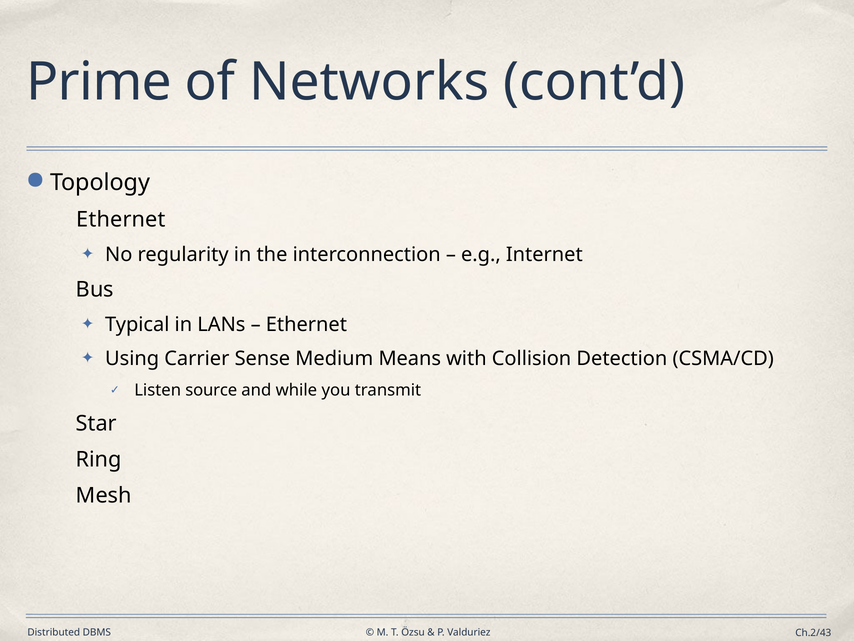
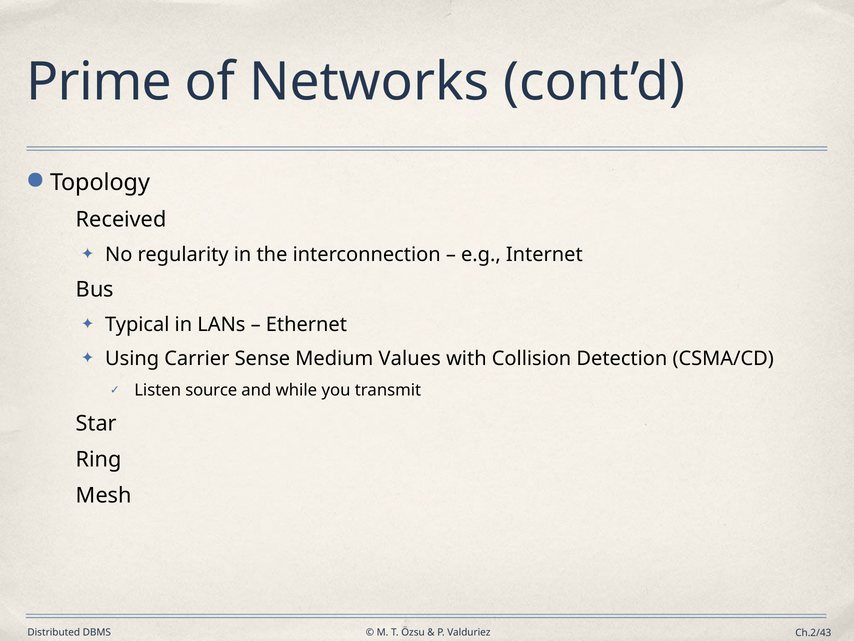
Ethernet at (121, 219): Ethernet -> Received
Means: Means -> Values
